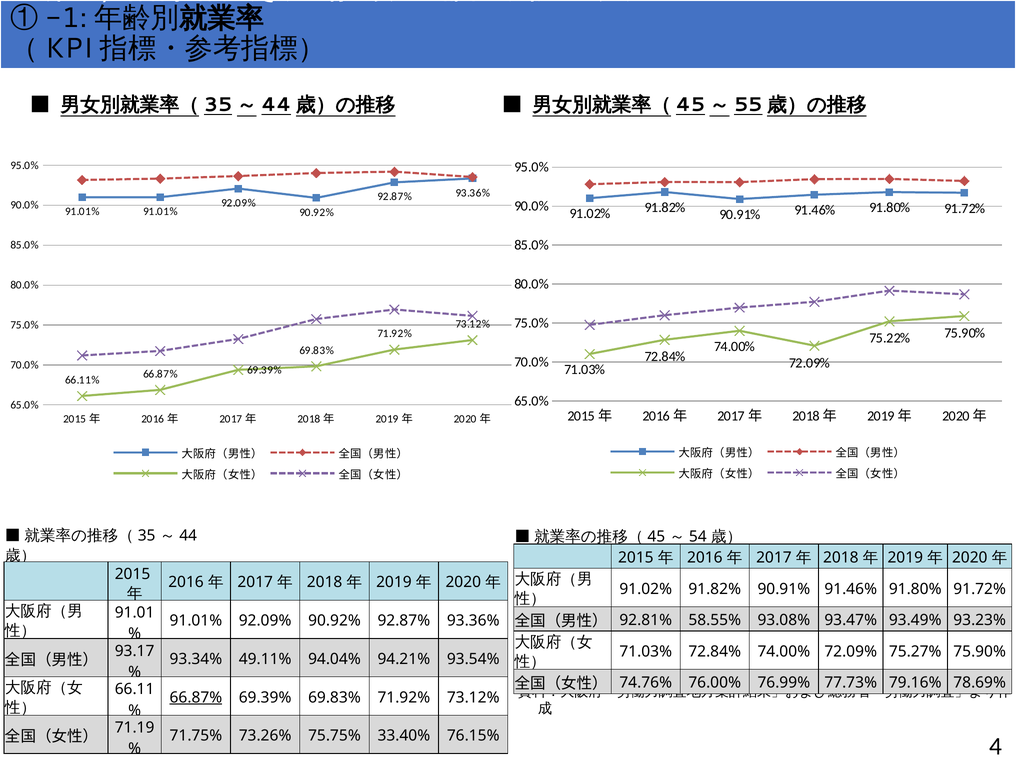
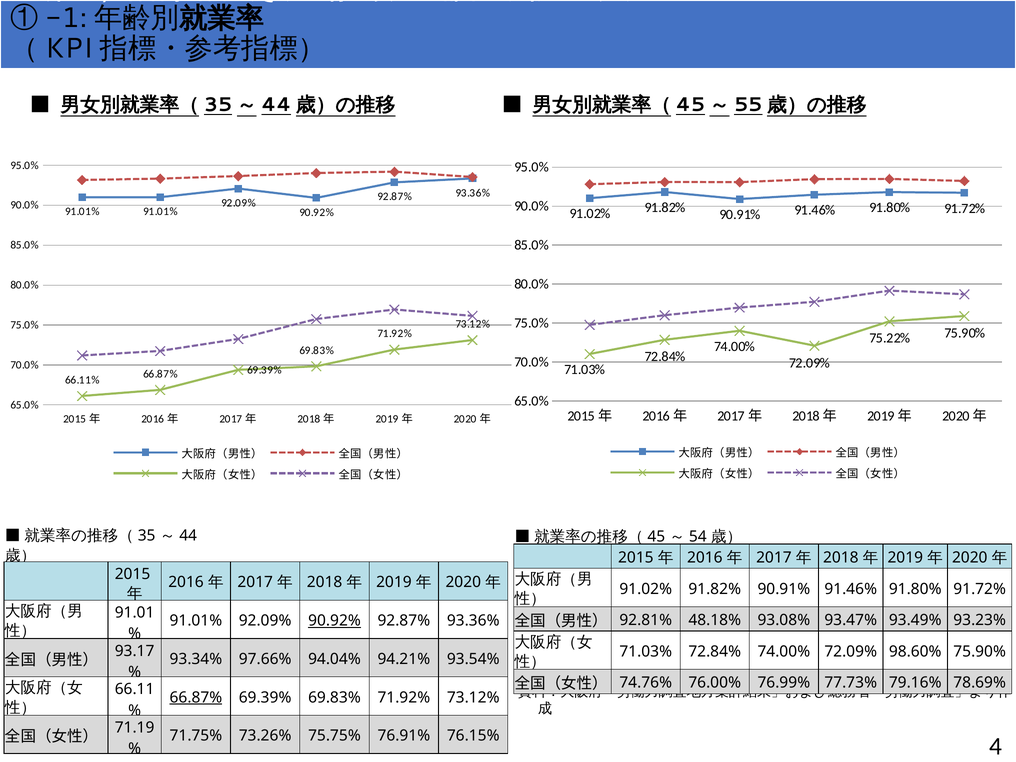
58.55%: 58.55% -> 48.18%
90.92% at (334, 621) underline: none -> present
75.27%: 75.27% -> 98.60%
49.11%: 49.11% -> 97.66%
33.40%: 33.40% -> 76.91%
